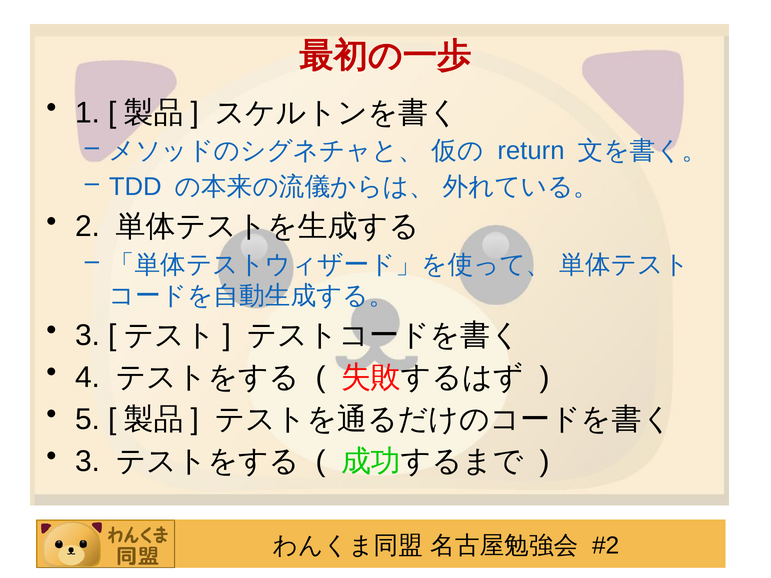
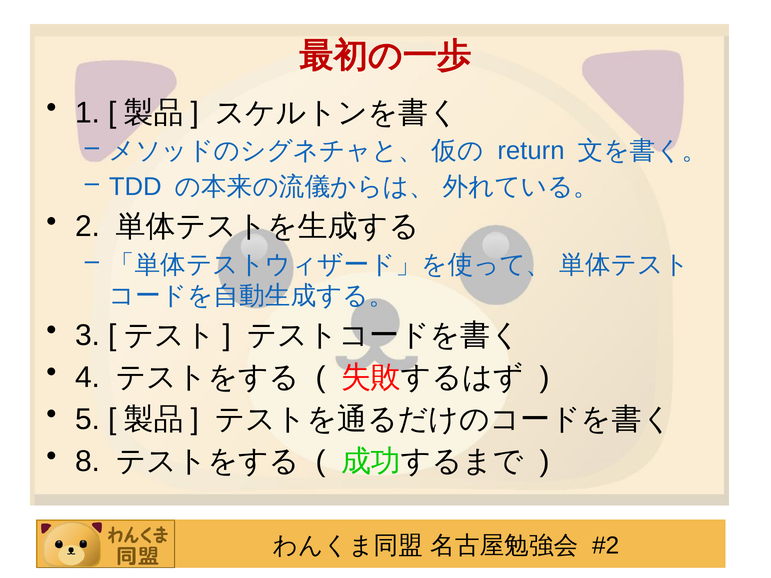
3 at (88, 462): 3 -> 8
